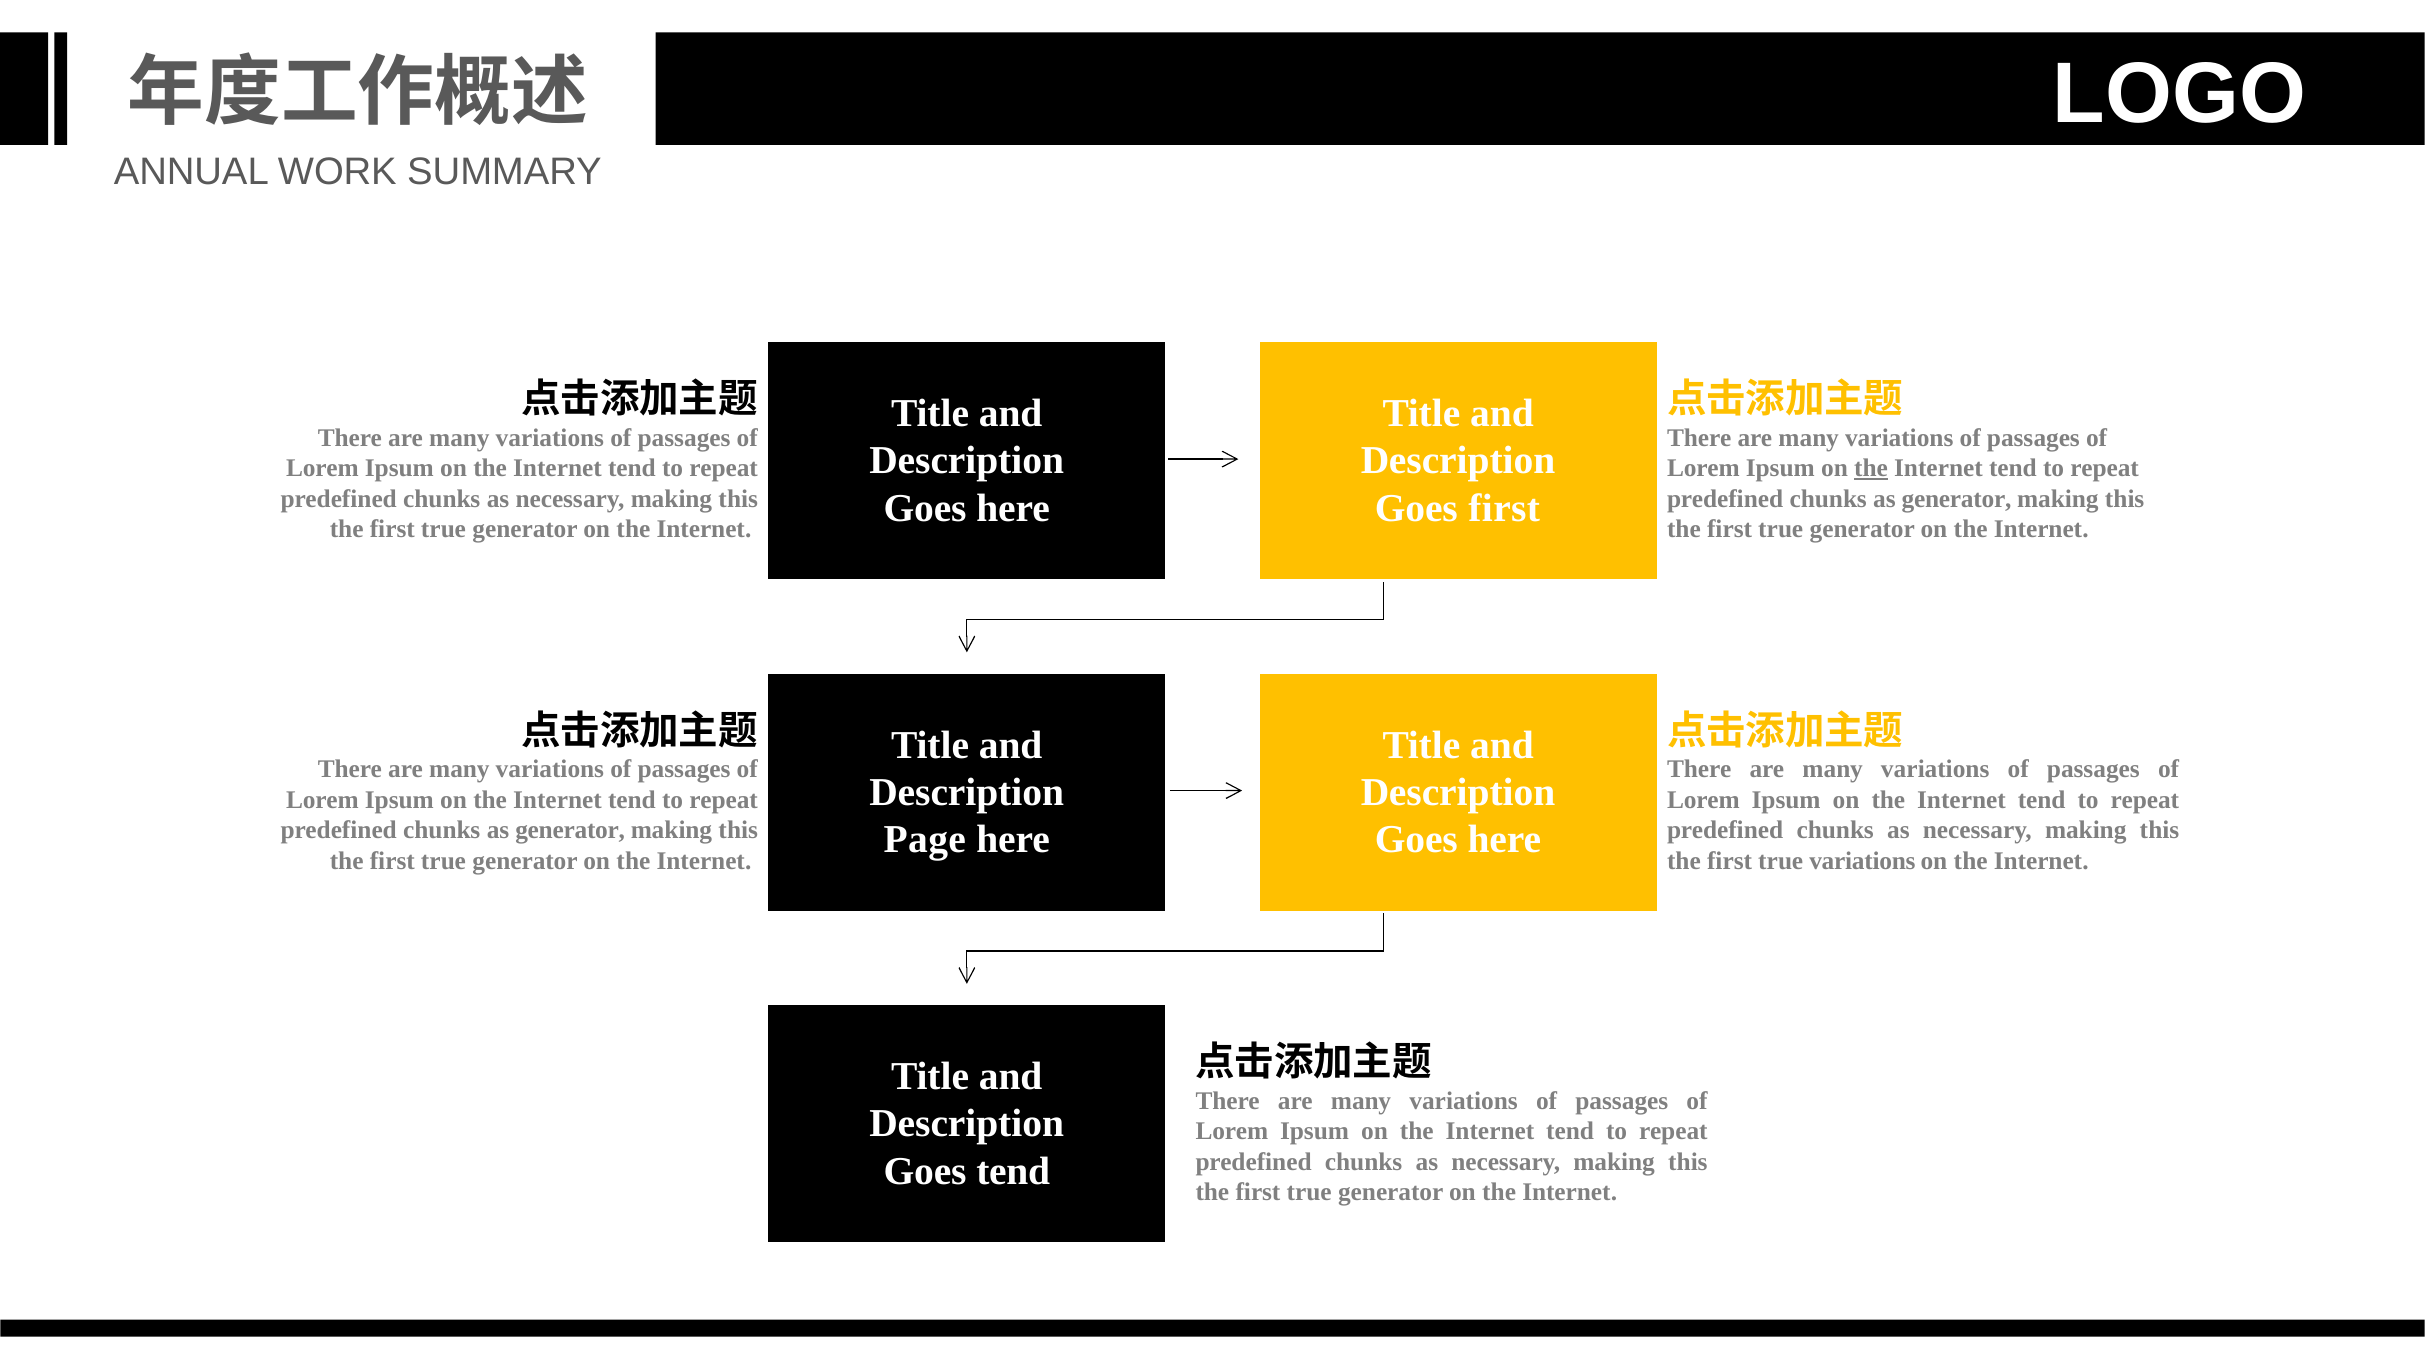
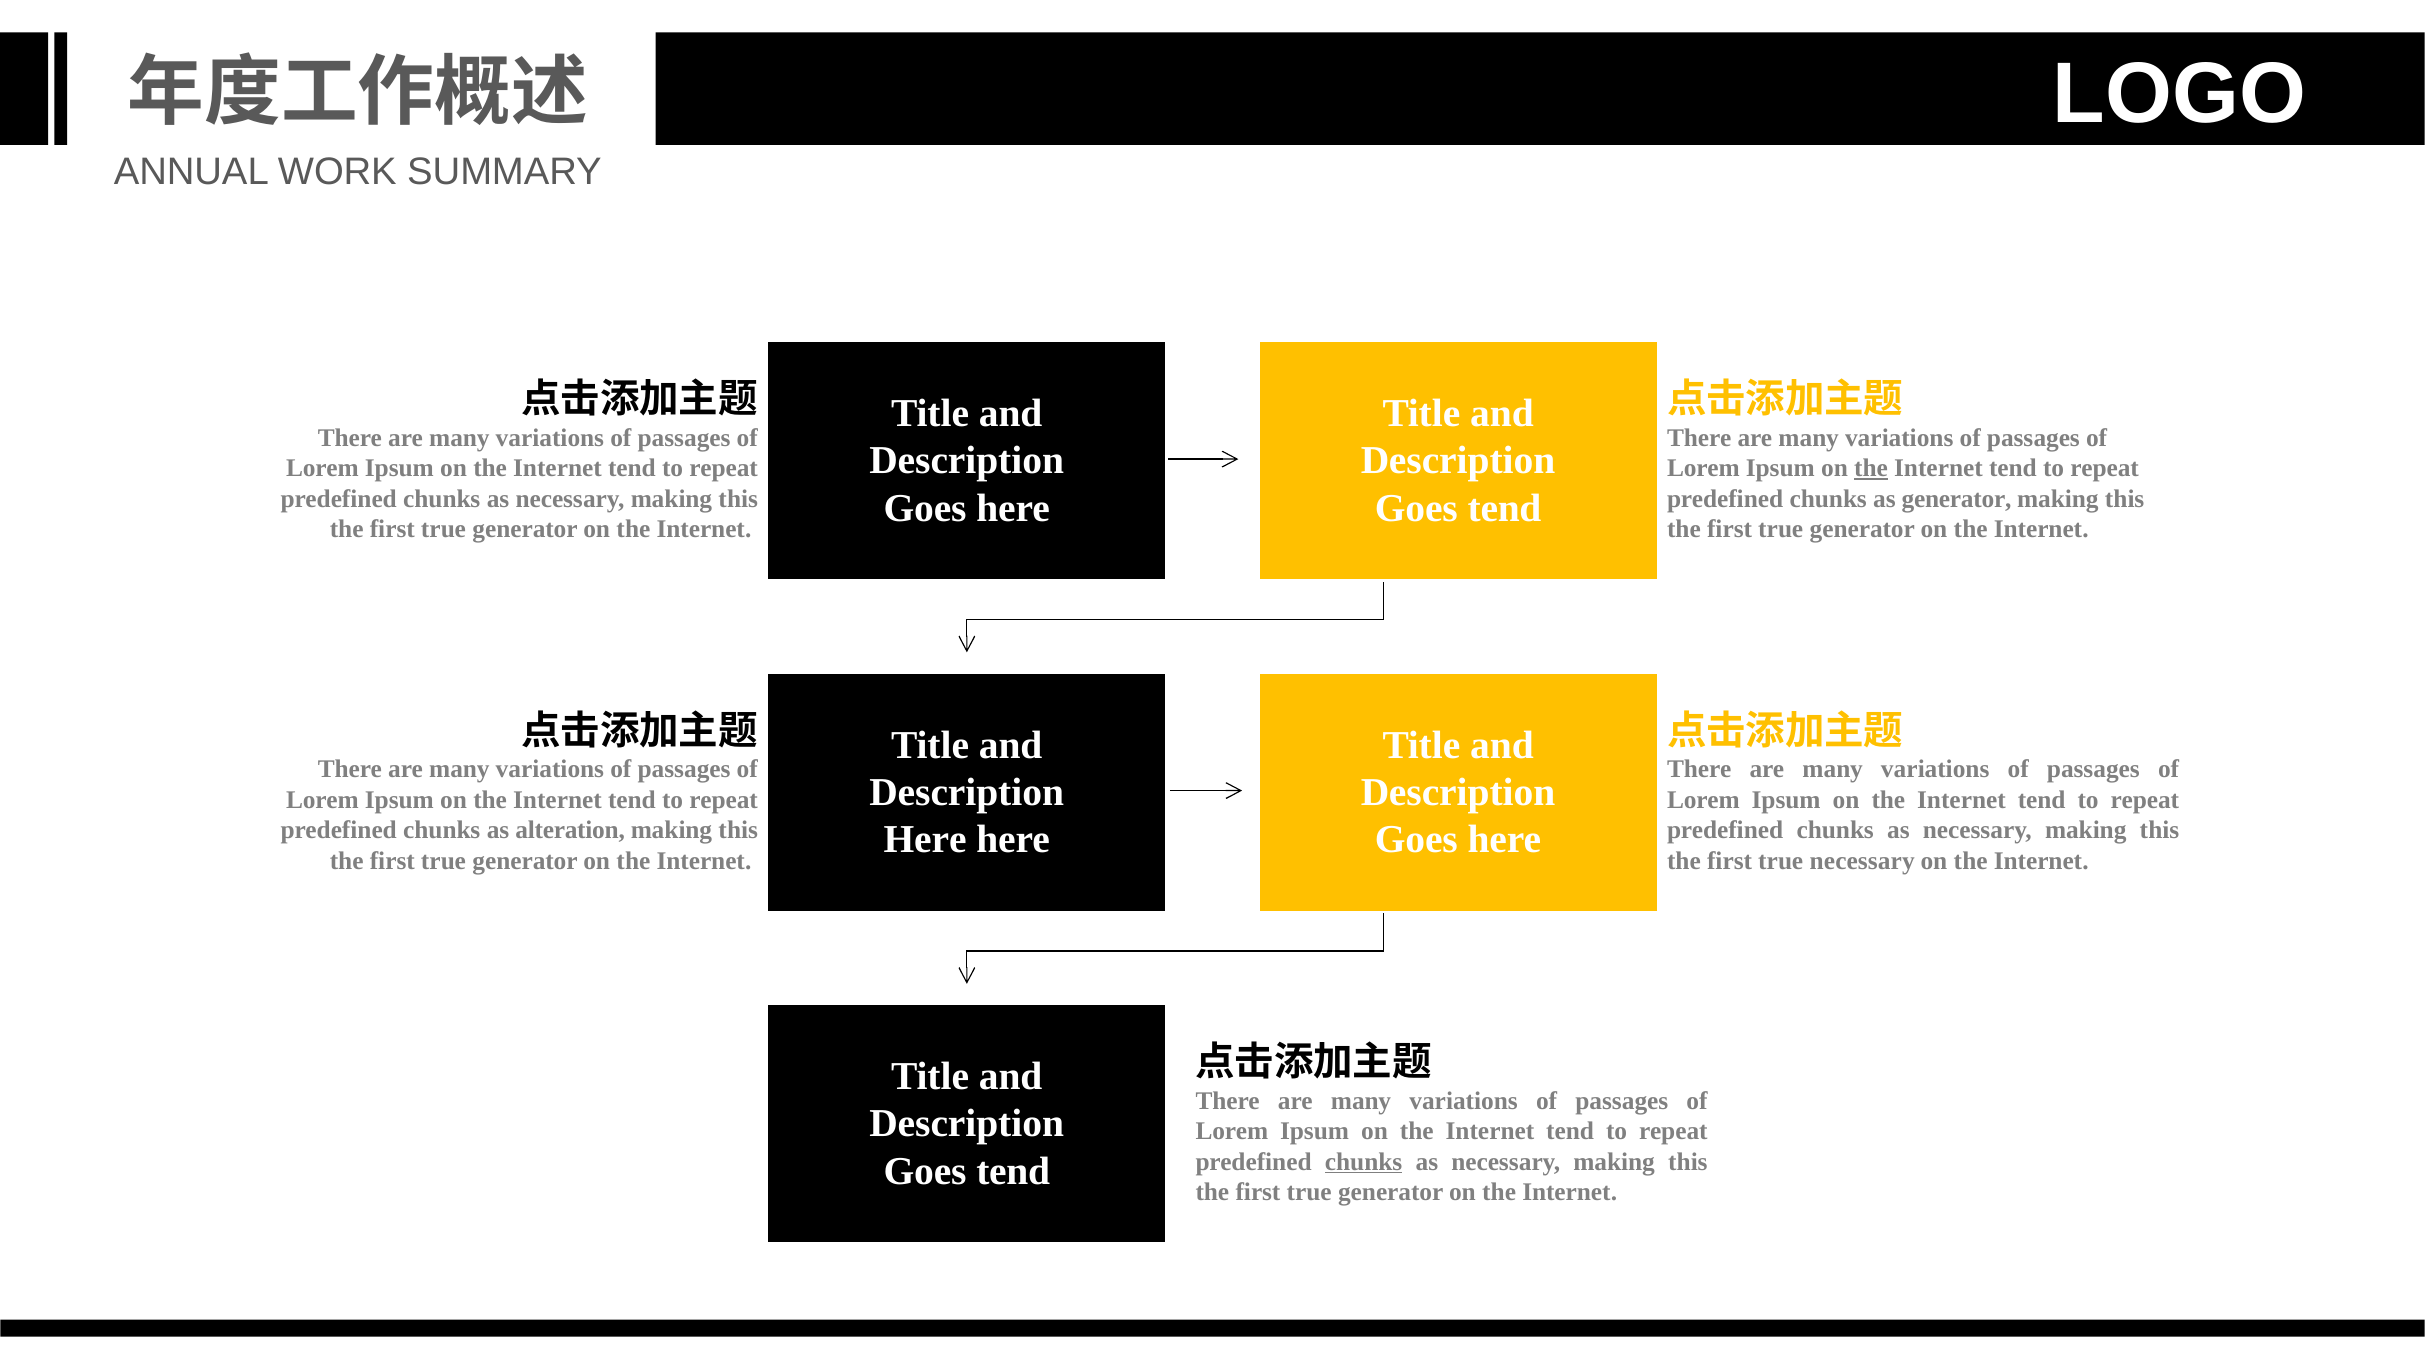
first at (1504, 508): first -> tend
generator at (570, 830): generator -> alteration
Page at (925, 840): Page -> Here
true variations: variations -> necessary
chunks at (1364, 1162) underline: none -> present
